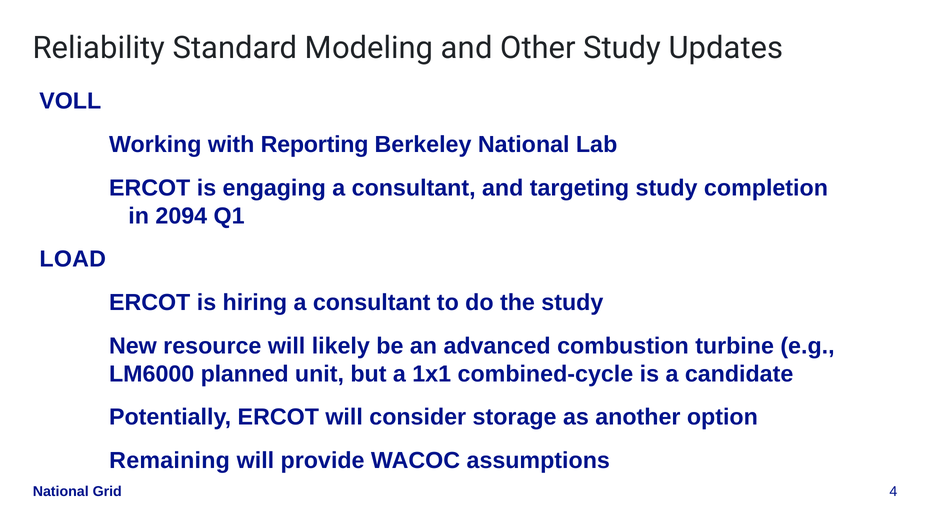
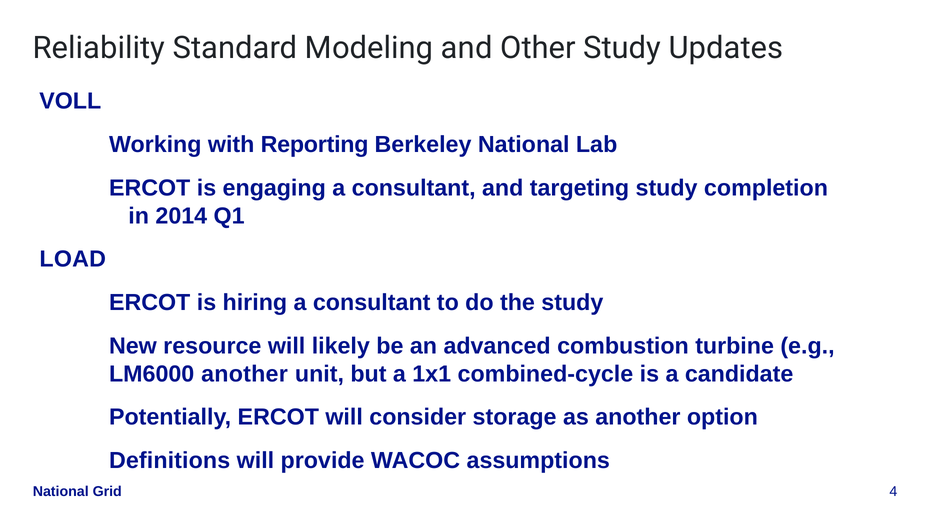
2094: 2094 -> 2014
LM6000 planned: planned -> another
Remaining: Remaining -> Definitions
